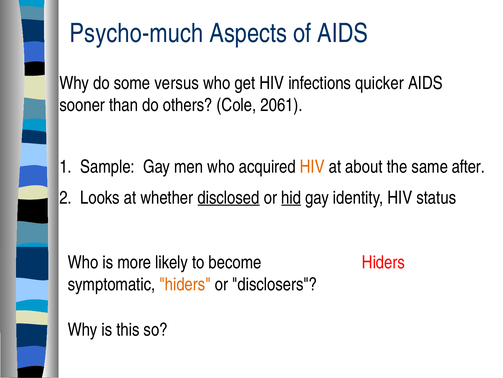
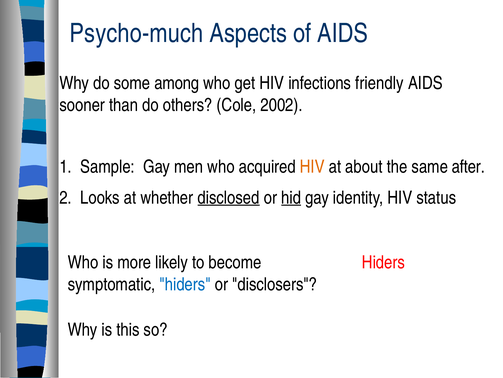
versus: versus -> among
quicker: quicker -> friendly
2061: 2061 -> 2002
hiders at (185, 284) colour: orange -> blue
